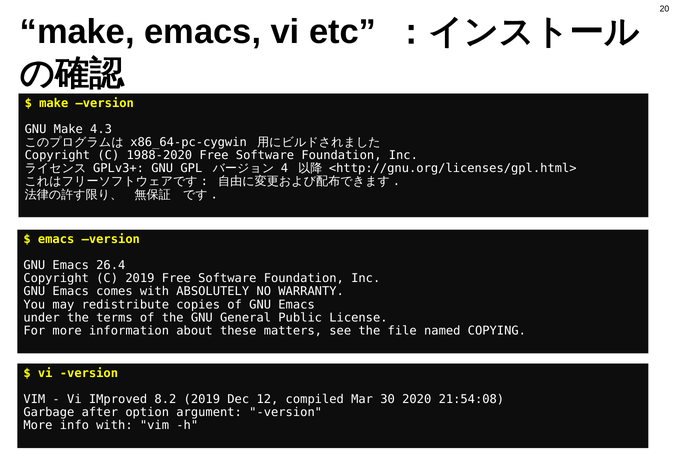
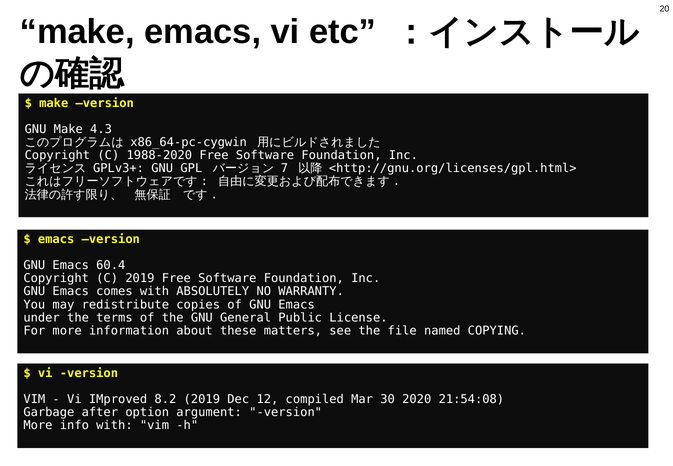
4: 4 -> 7
26.4: 26.4 -> 60.4
